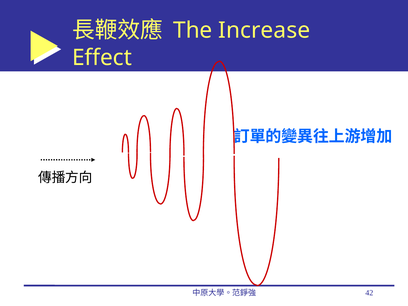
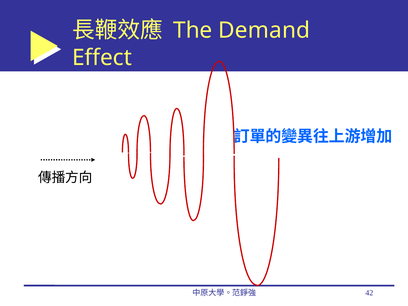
Increase: Increase -> Demand
